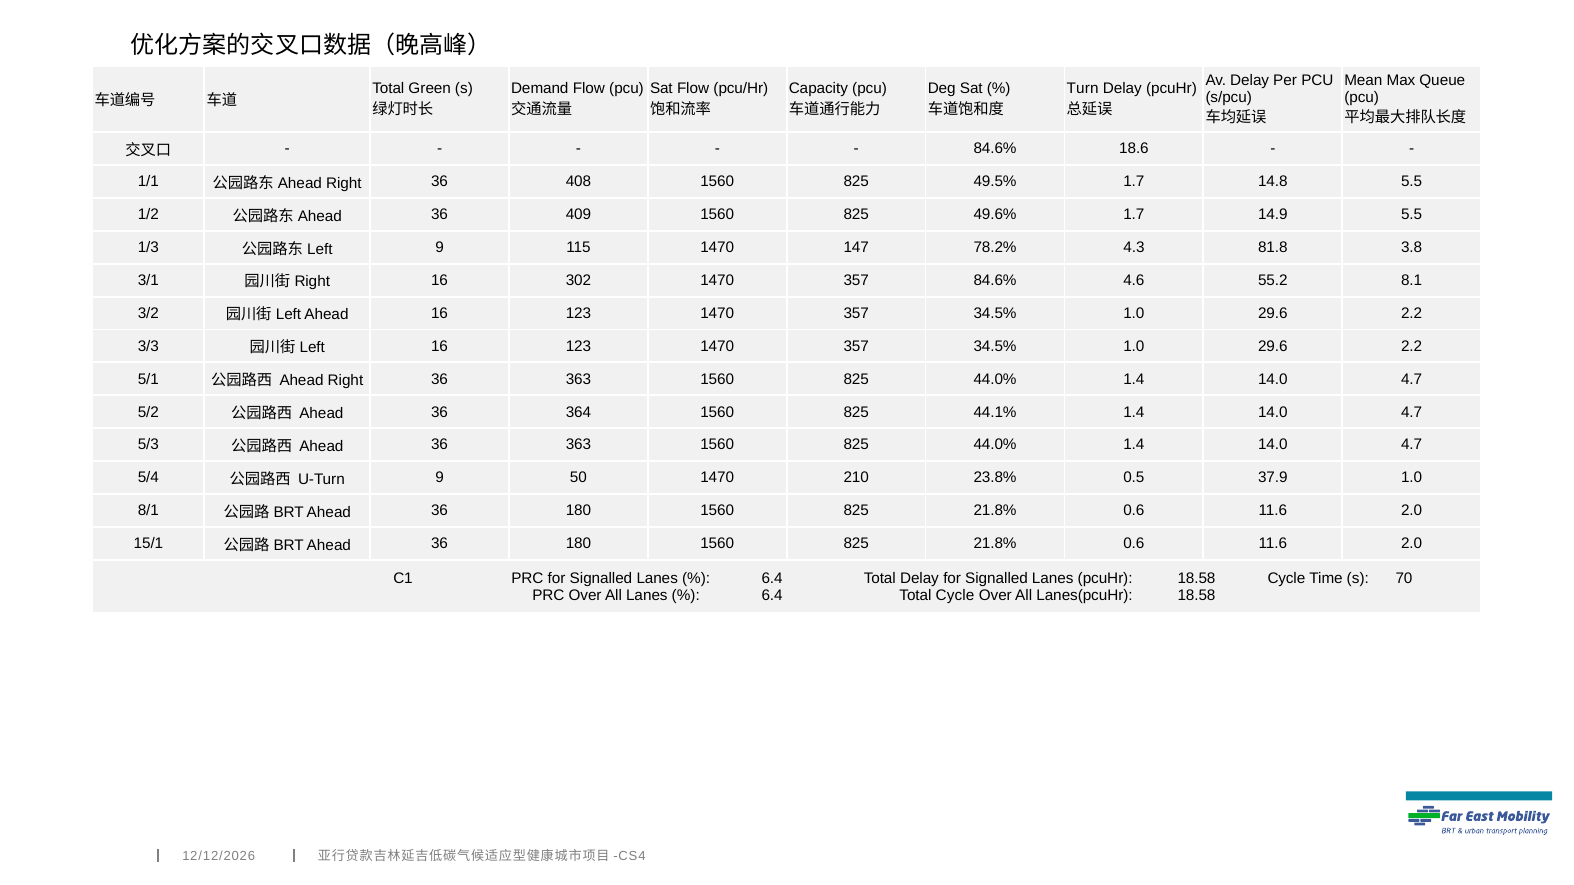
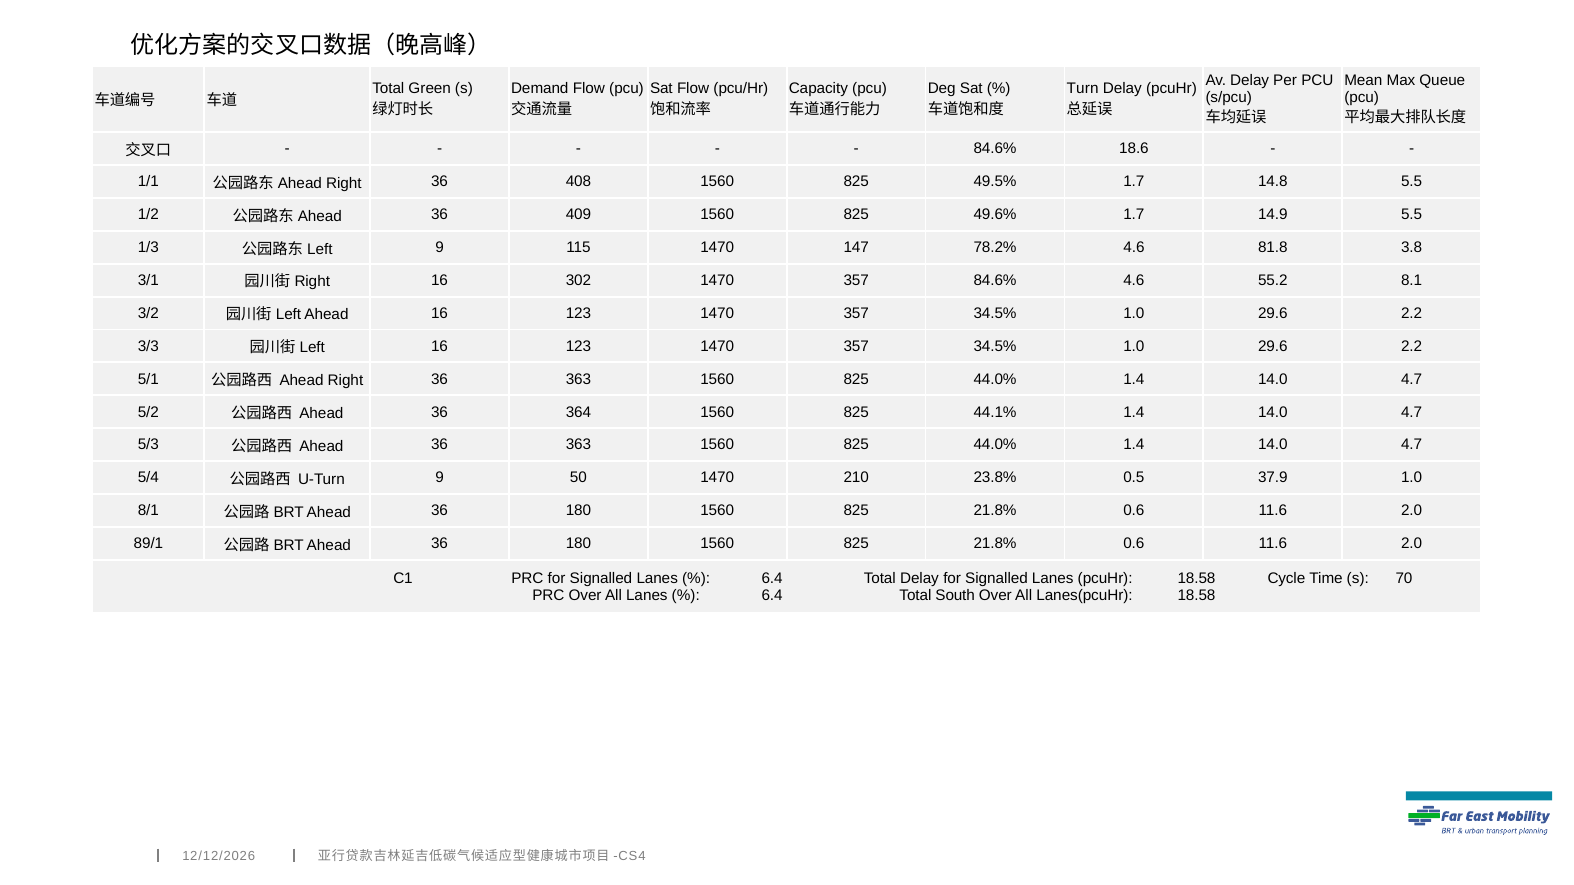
78.2% 4.3: 4.3 -> 4.6
15/1: 15/1 -> 89/1
Total Cycle: Cycle -> South
